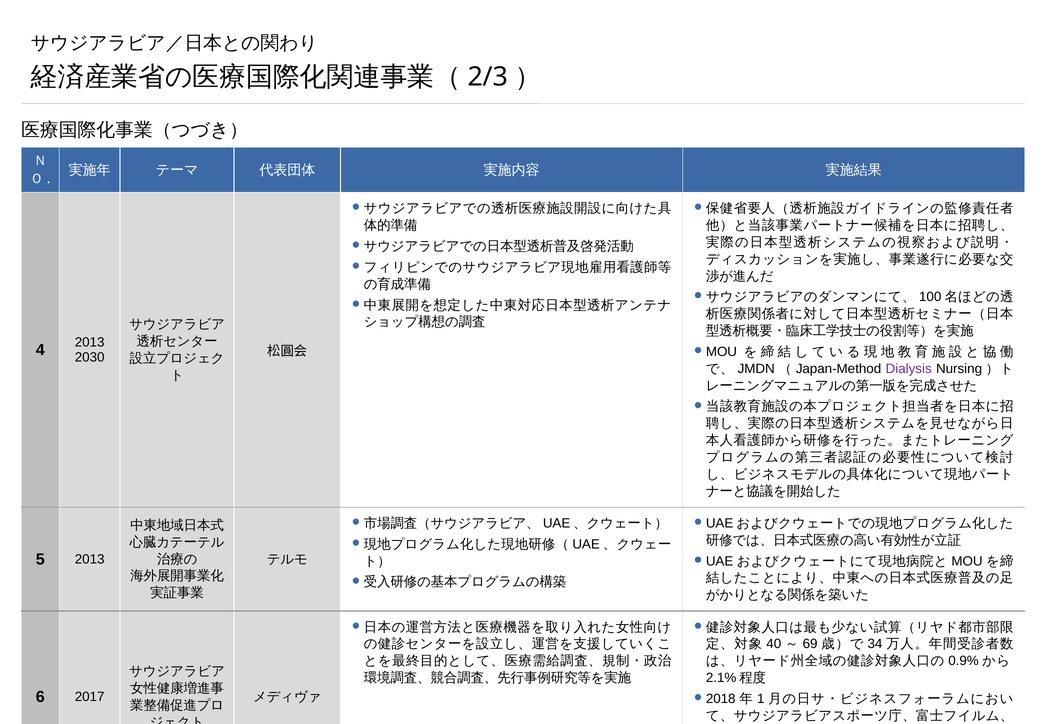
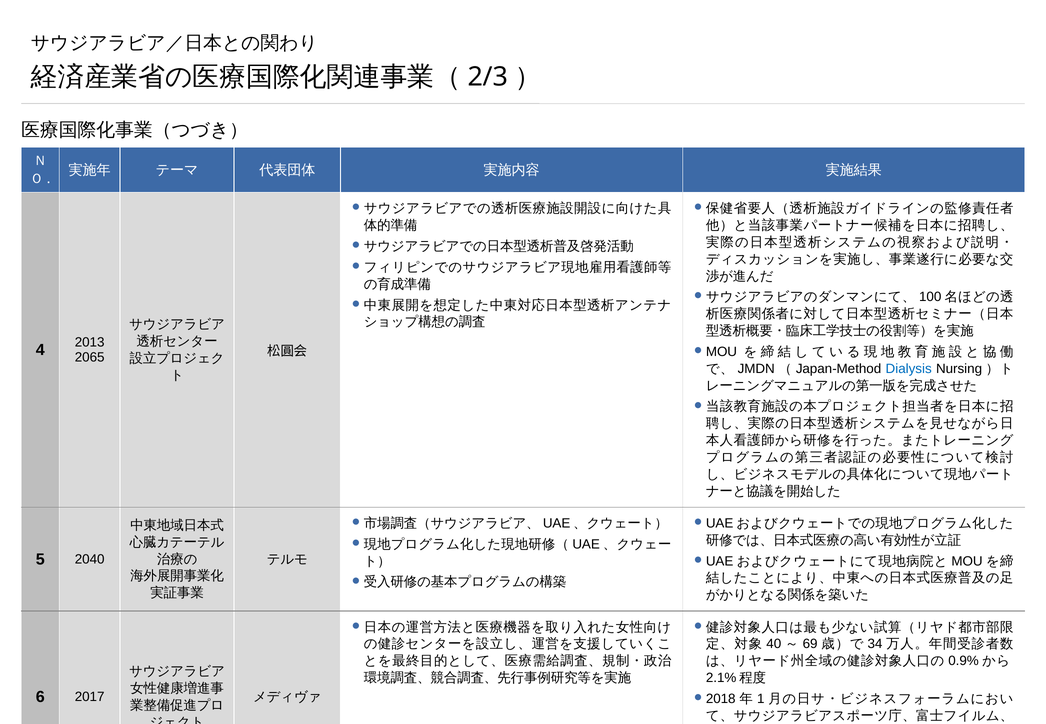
2030: 2030 -> 2065
Dialysis colour: purple -> blue
5 2013: 2013 -> 2040
